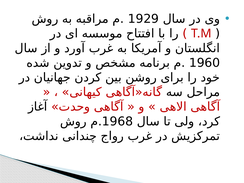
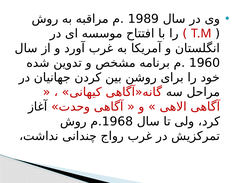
1929: 1929 -> 1989
